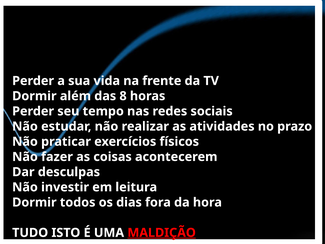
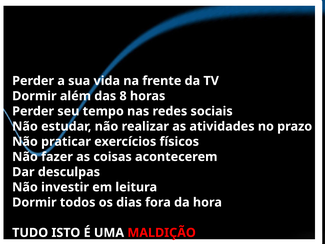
MALDIÇÃO underline: present -> none
